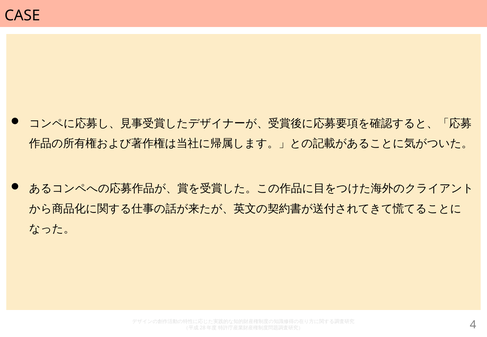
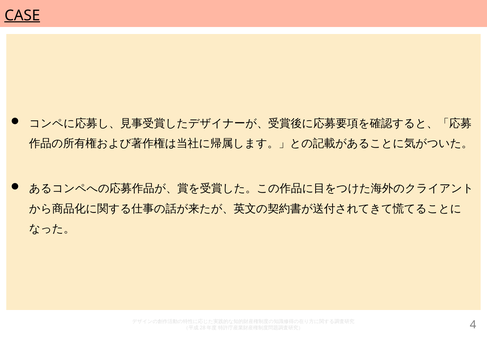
CASE underline: none -> present
